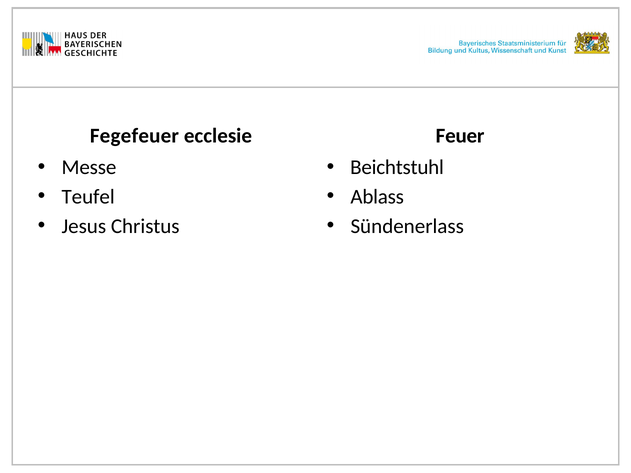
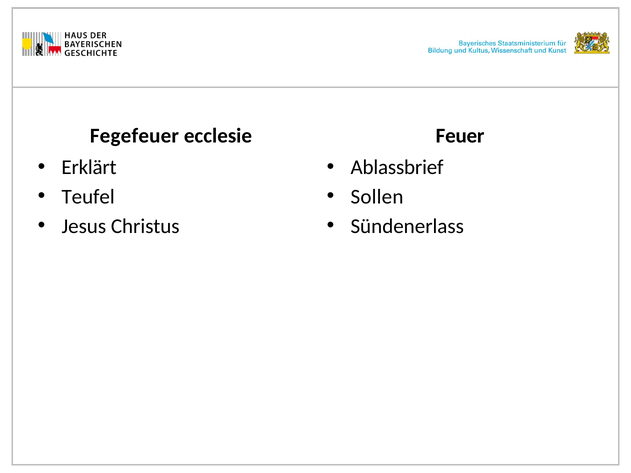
Messe: Messe -> Erklärt
Beichtstuhl: Beichtstuhl -> Ablassbrief
Ablass: Ablass -> Sollen
